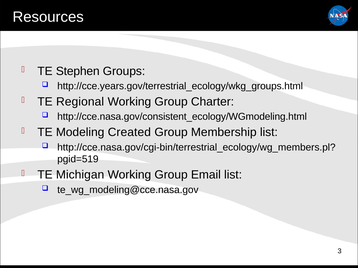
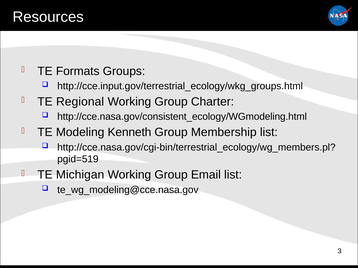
Stephen: Stephen -> Formats
http://cce.years.gov/terrestrial_ecology/wkg_groups.html: http://cce.years.gov/terrestrial_ecology/wkg_groups.html -> http://cce.input.gov/terrestrial_ecology/wkg_groups.html
Created: Created -> Kenneth
